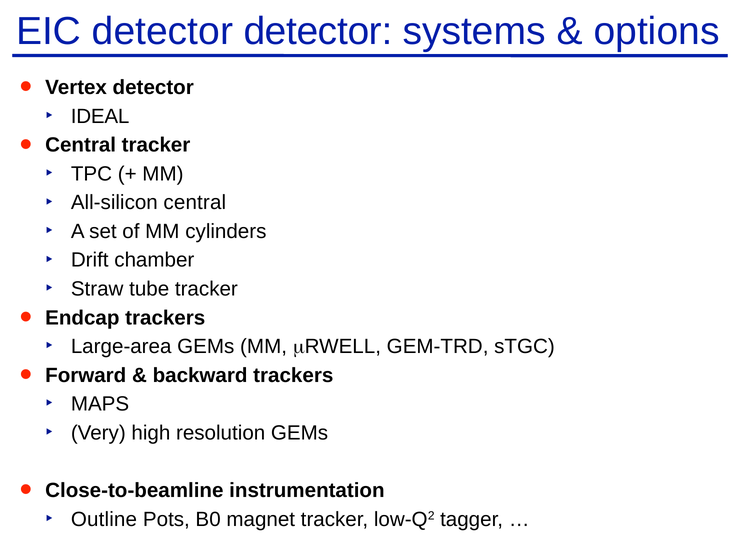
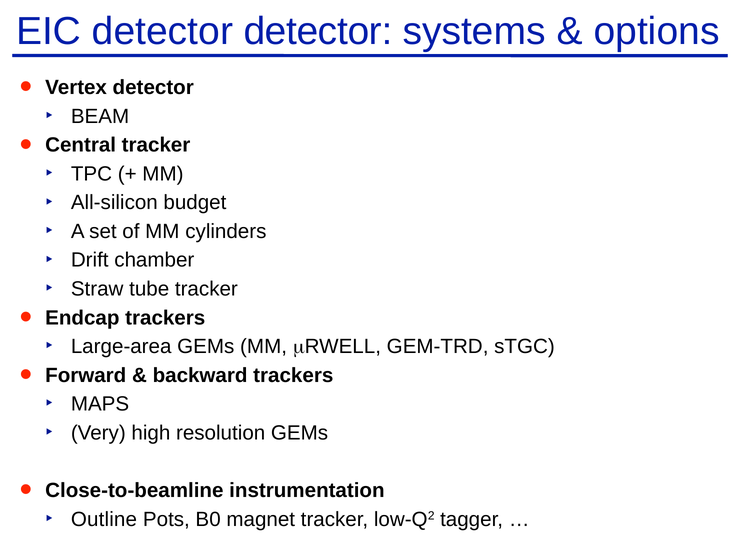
IDEAL: IDEAL -> BEAM
All-silicon central: central -> budget
